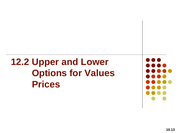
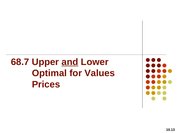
12.2: 12.2 -> 68.7
and underline: none -> present
Options: Options -> Optimal
